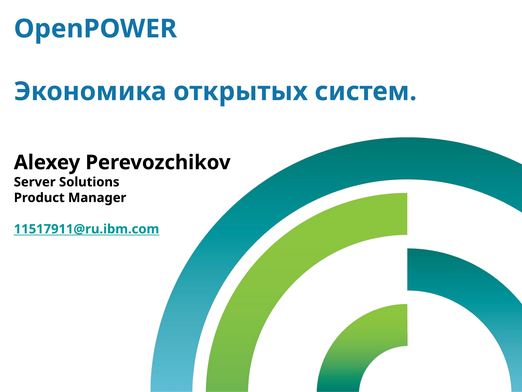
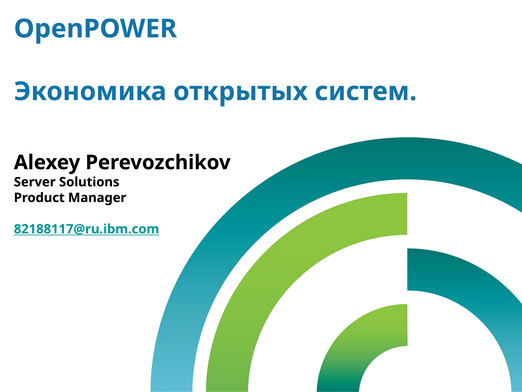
11517911@ru.ibm.com: 11517911@ru.ibm.com -> 82188117@ru.ibm.com
